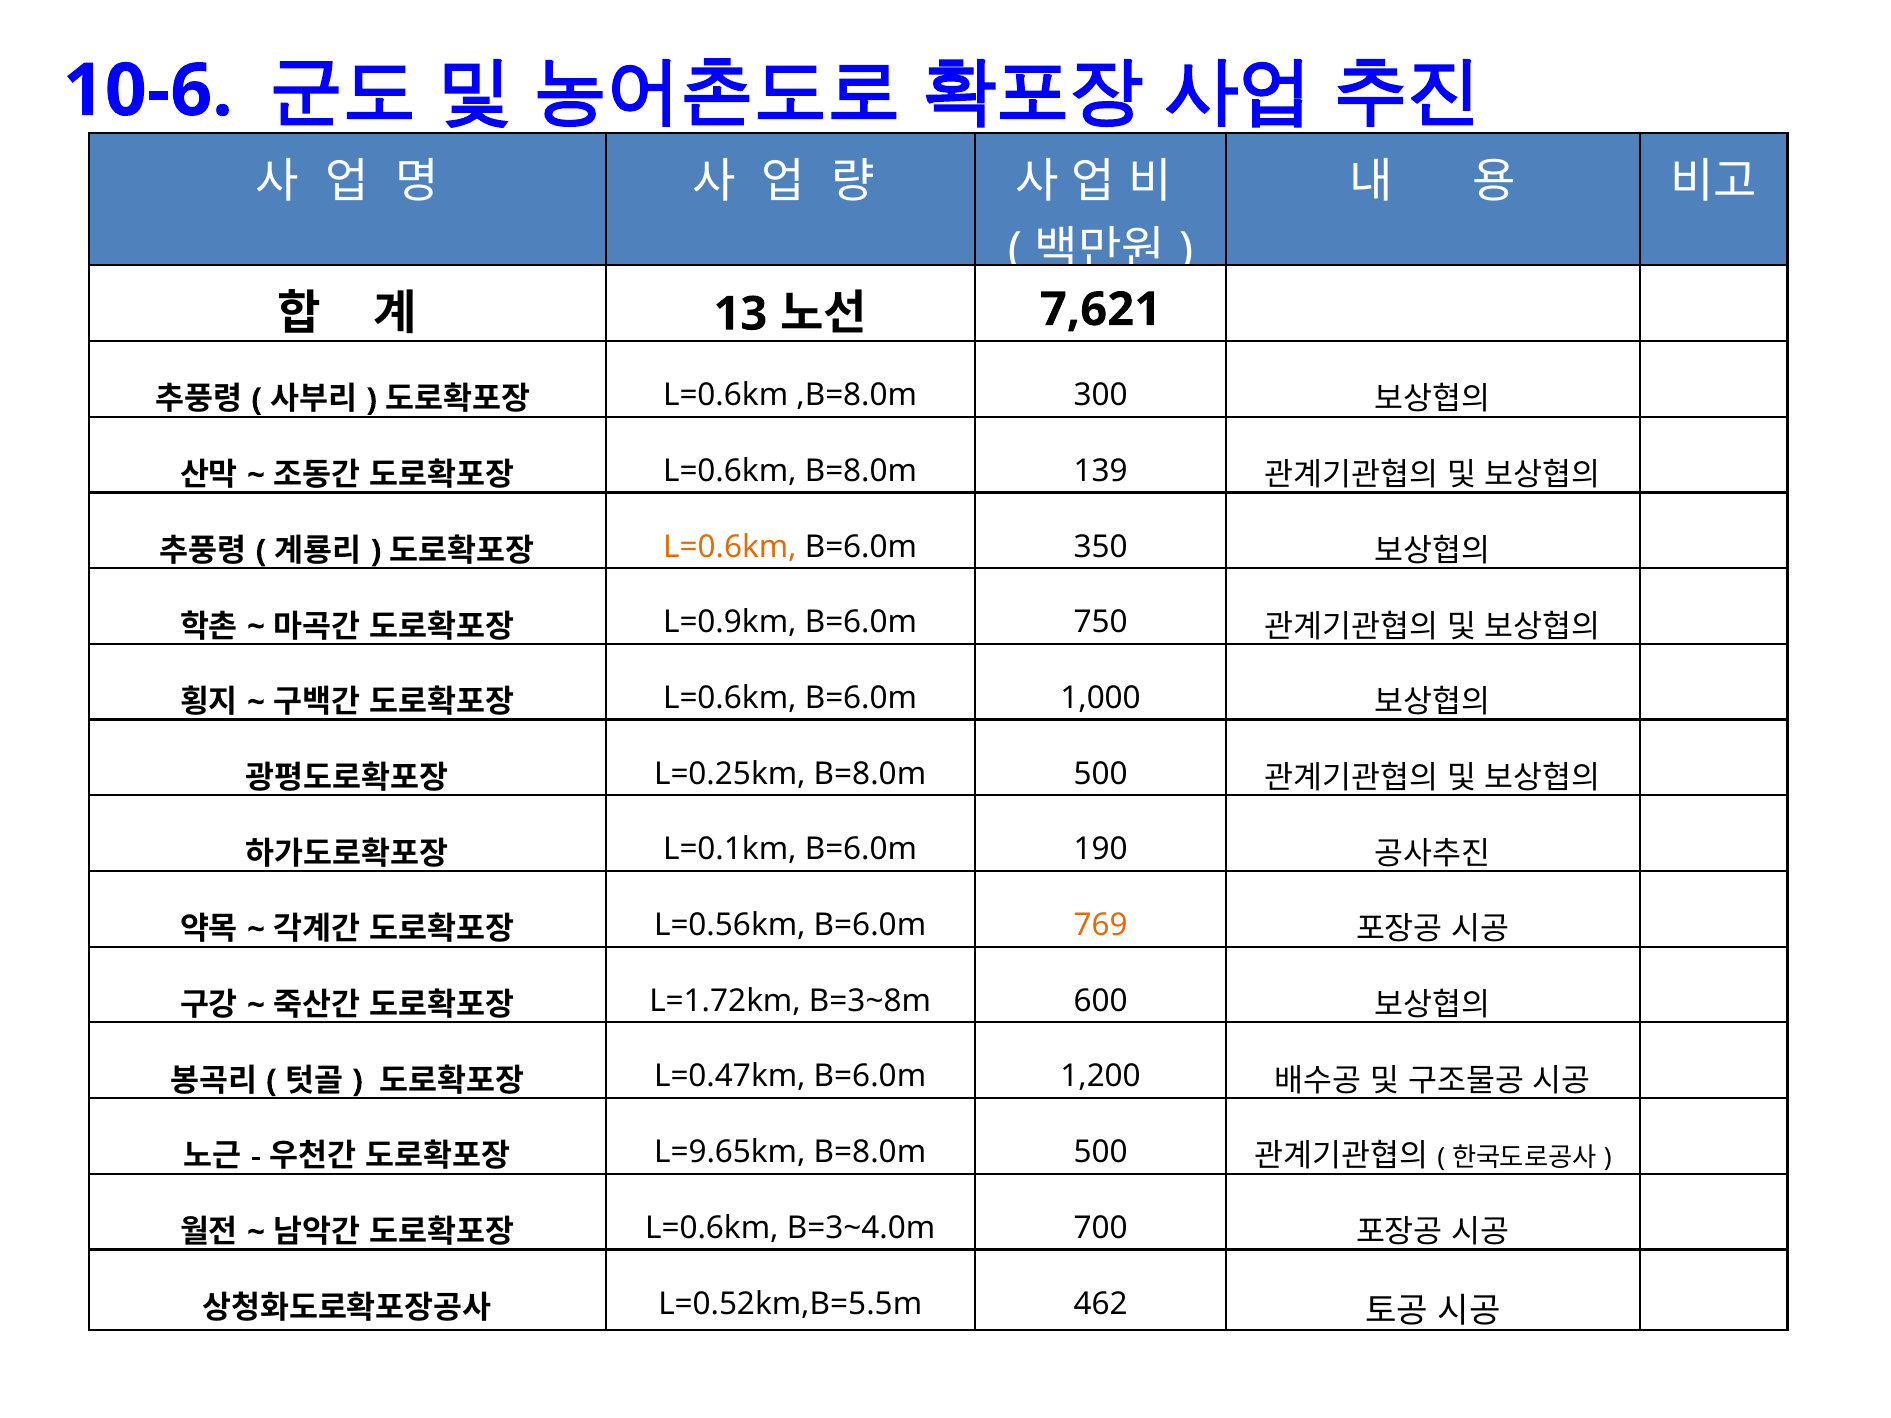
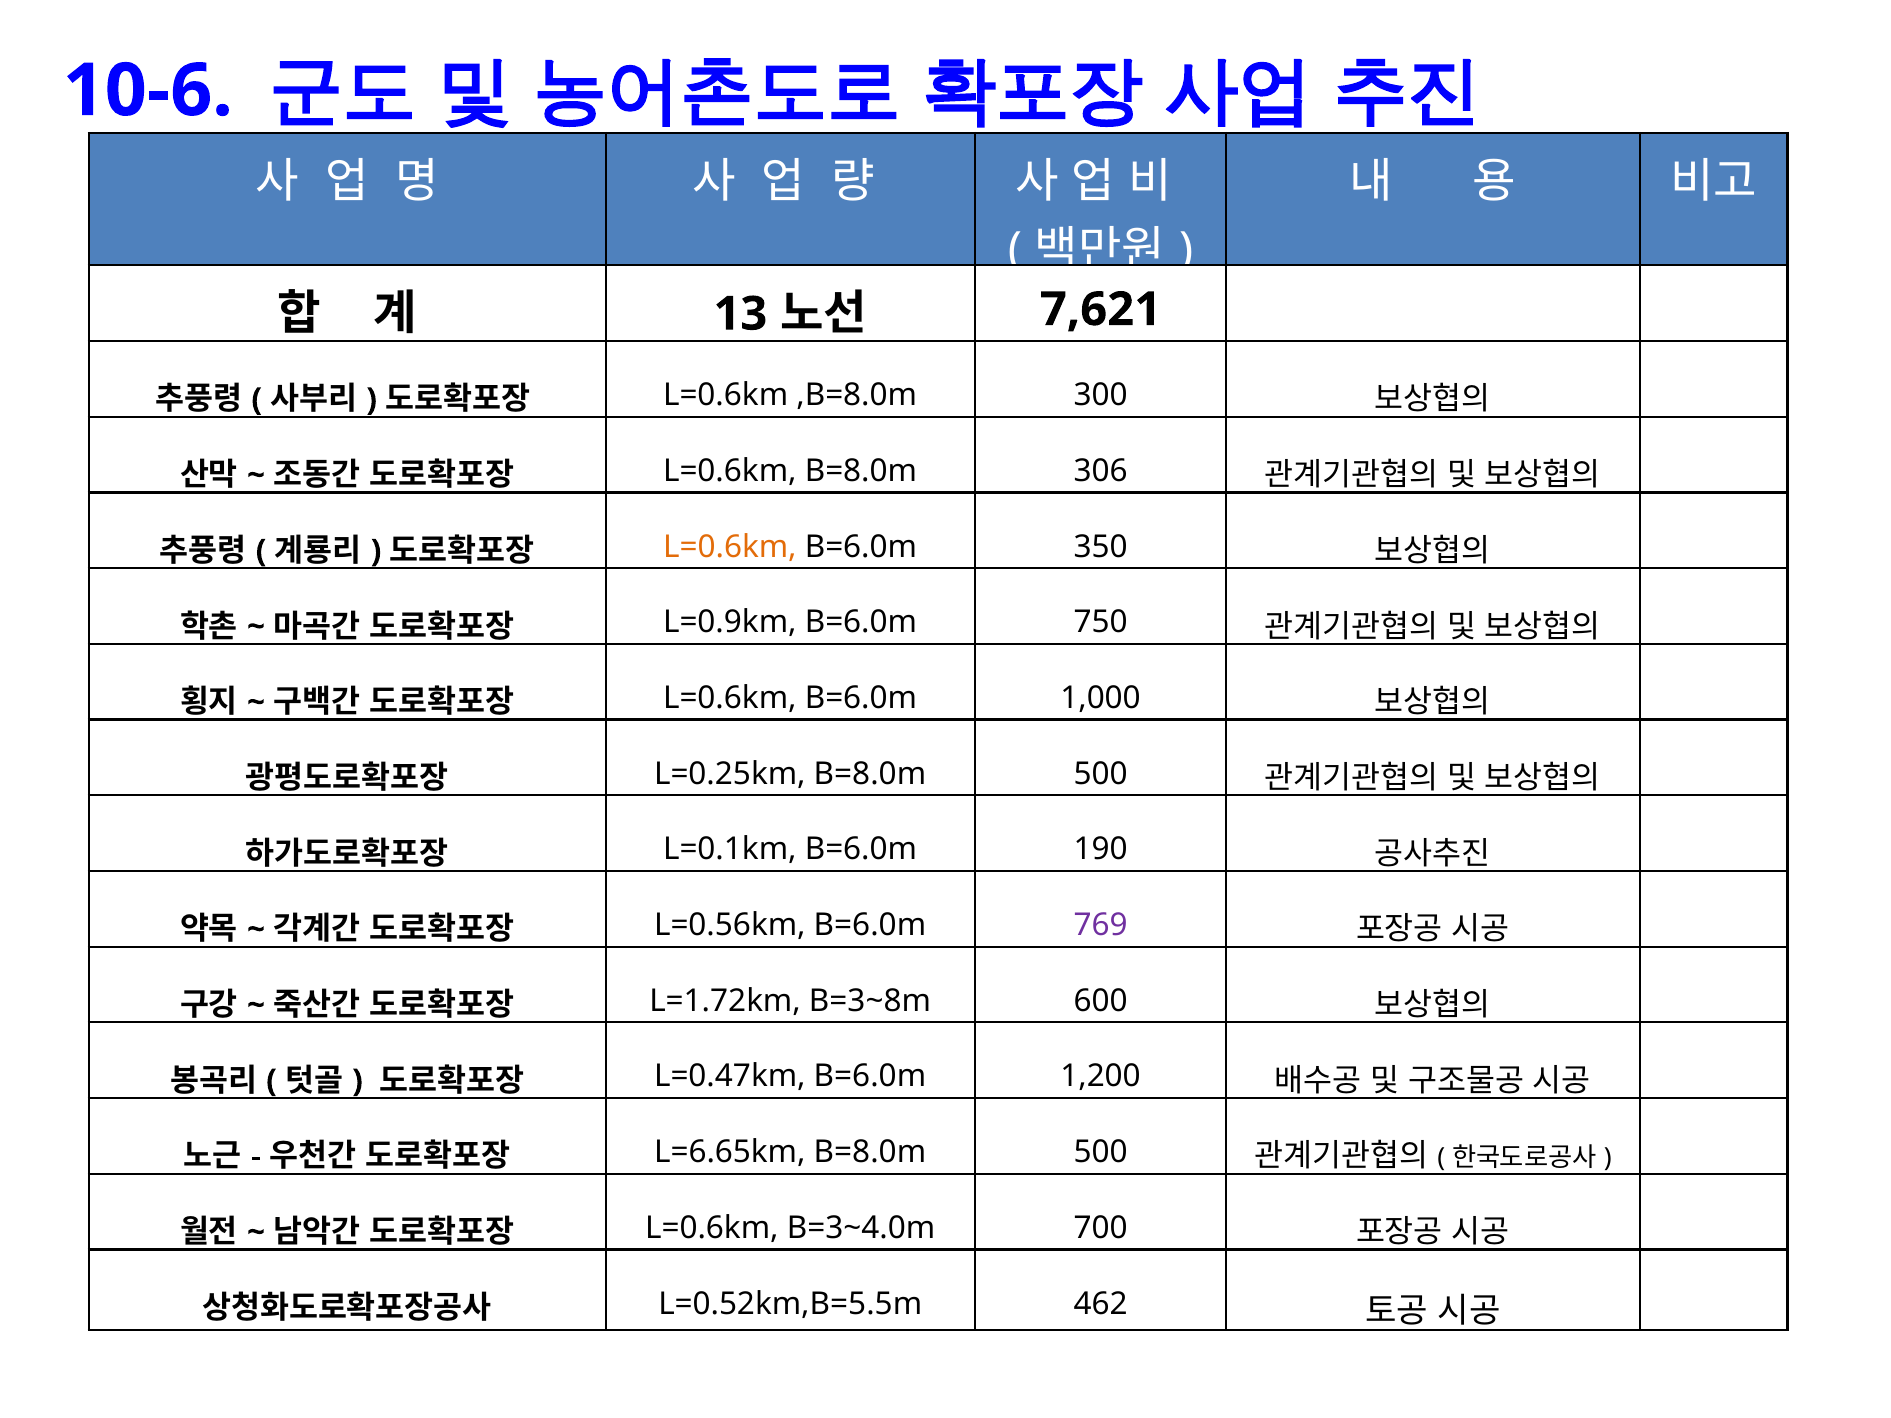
139: 139 -> 306
769 colour: orange -> purple
L=9.65km: L=9.65km -> L=6.65km
